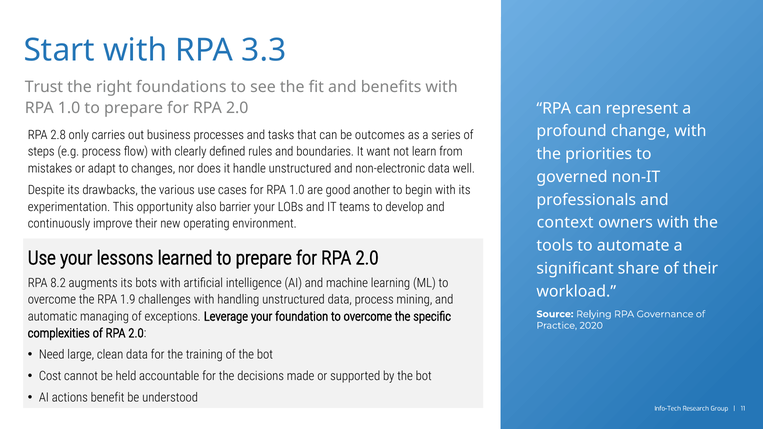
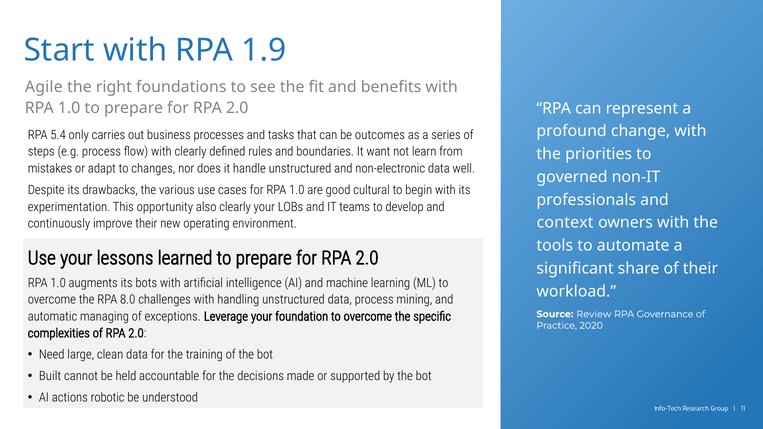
3.3: 3.3 -> 1.9
Trust: Trust -> Agile
2.8: 2.8 -> 5.4
another: another -> cultural
also barrier: barrier -> clearly
8.2 at (58, 283): 8.2 -> 1.0
1.9: 1.9 -> 8.0
Relying: Relying -> Review
Cost: Cost -> Built
benefit: benefit -> robotic
